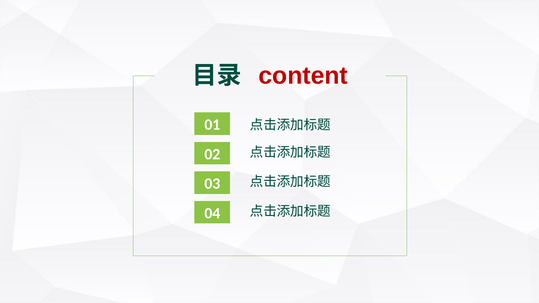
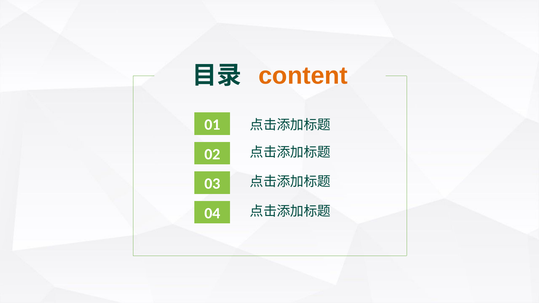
content colour: red -> orange
